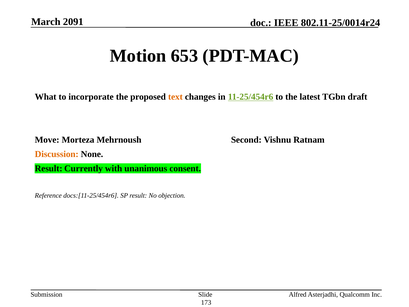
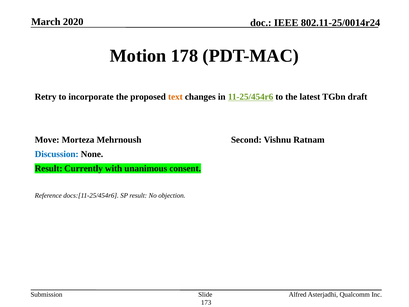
2091: 2091 -> 2020
653: 653 -> 178
What: What -> Retry
Discussion colour: orange -> blue
